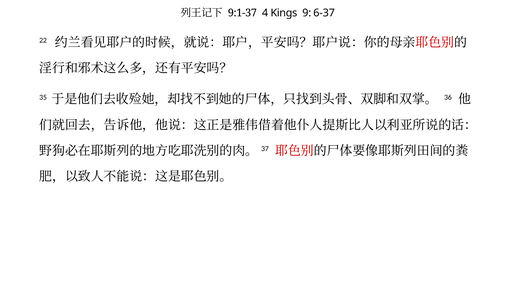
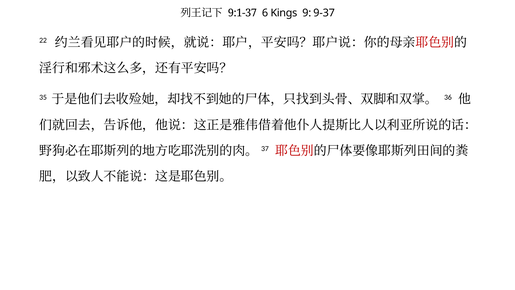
4: 4 -> 6
6-37: 6-37 -> 9-37
